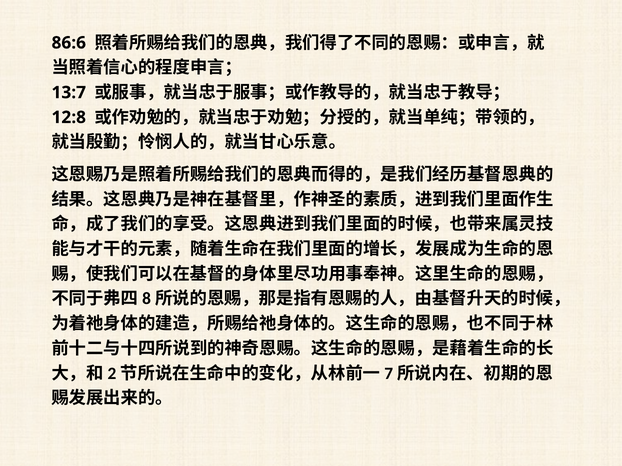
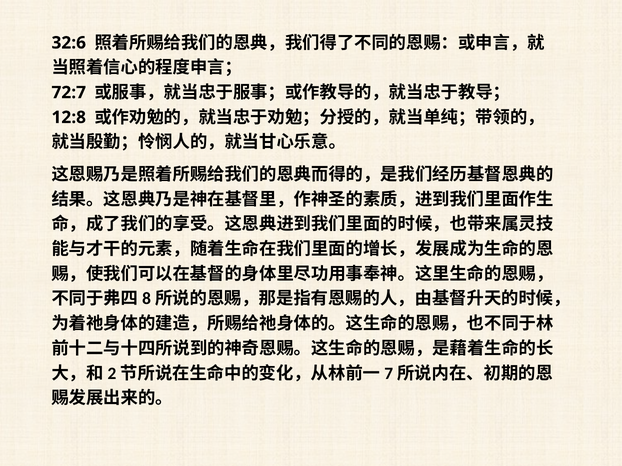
86:6: 86:6 -> 32:6
13:7: 13:7 -> 72:7
